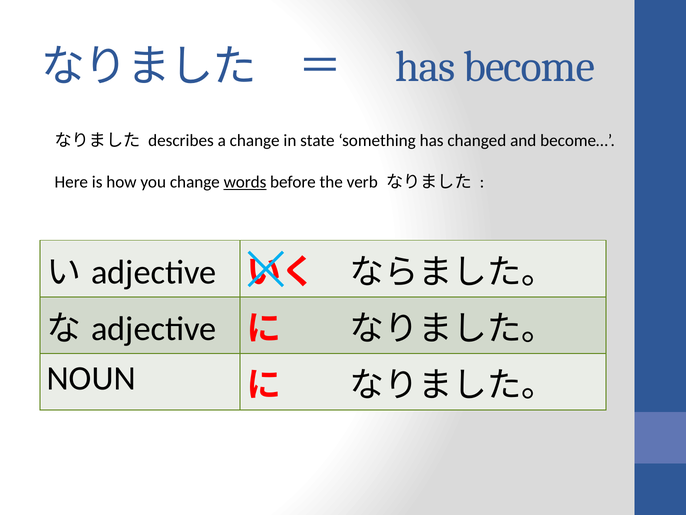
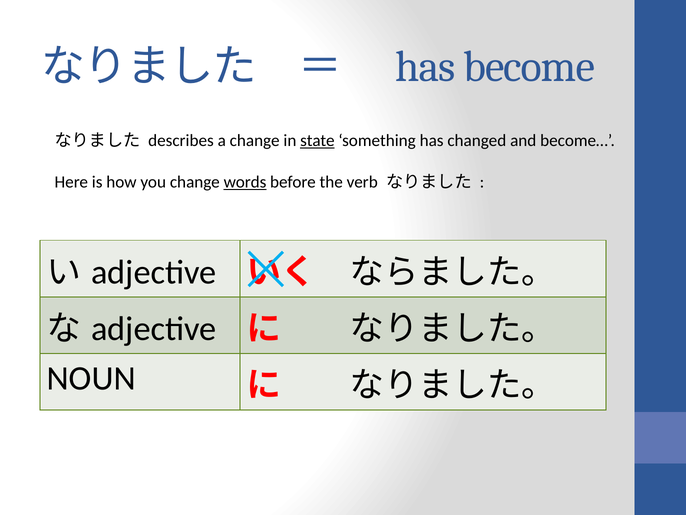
state underline: none -> present
